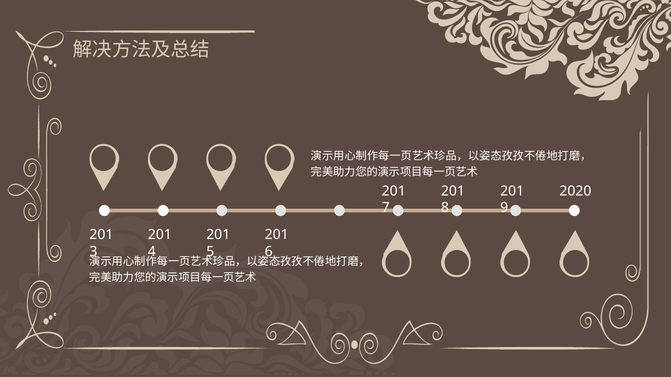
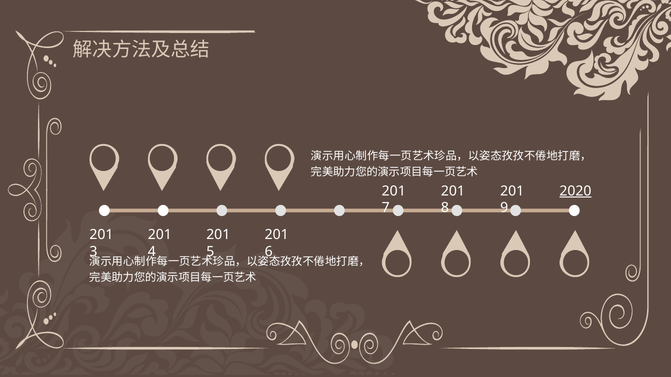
2020 underline: none -> present
